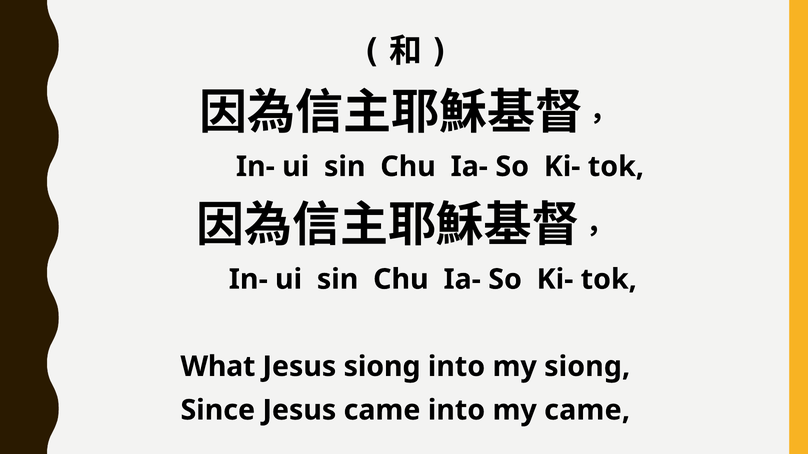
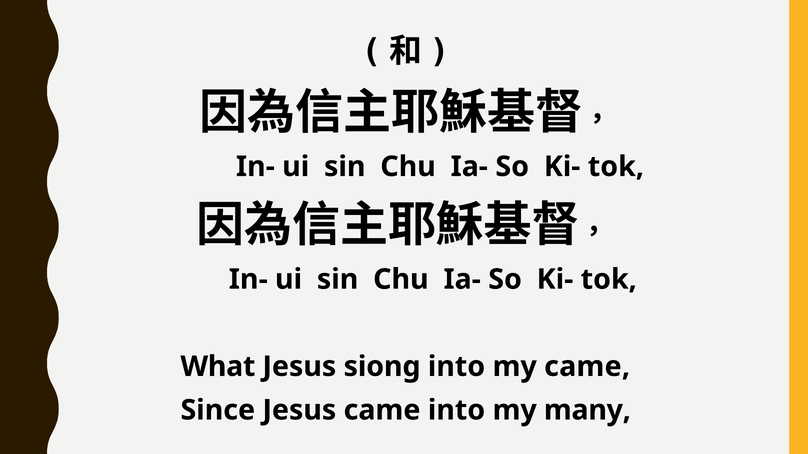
my siong: siong -> came
my came: came -> many
